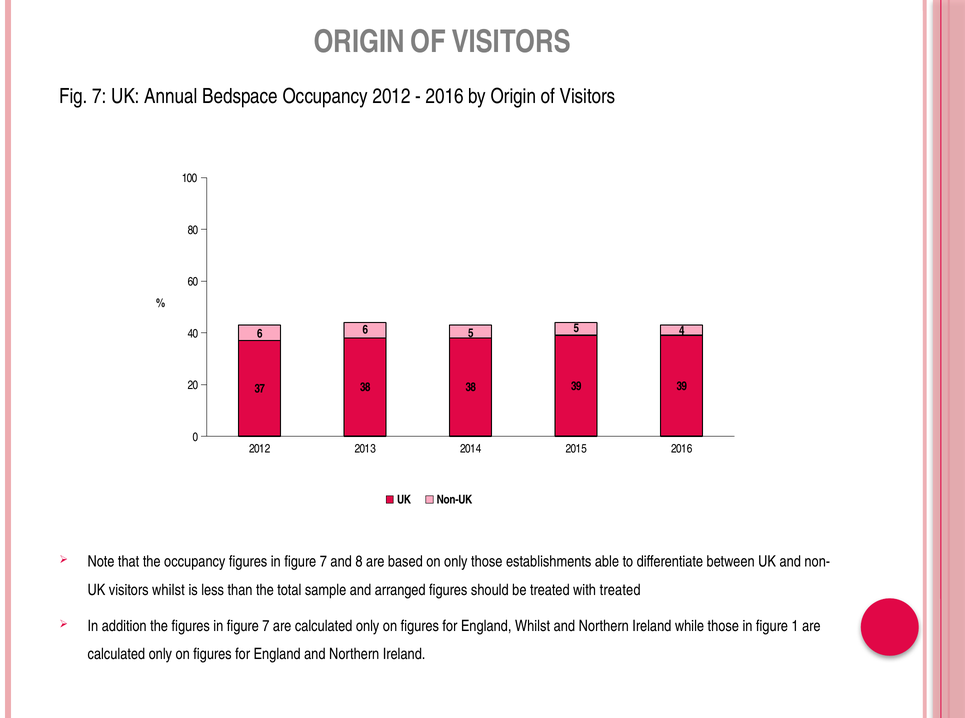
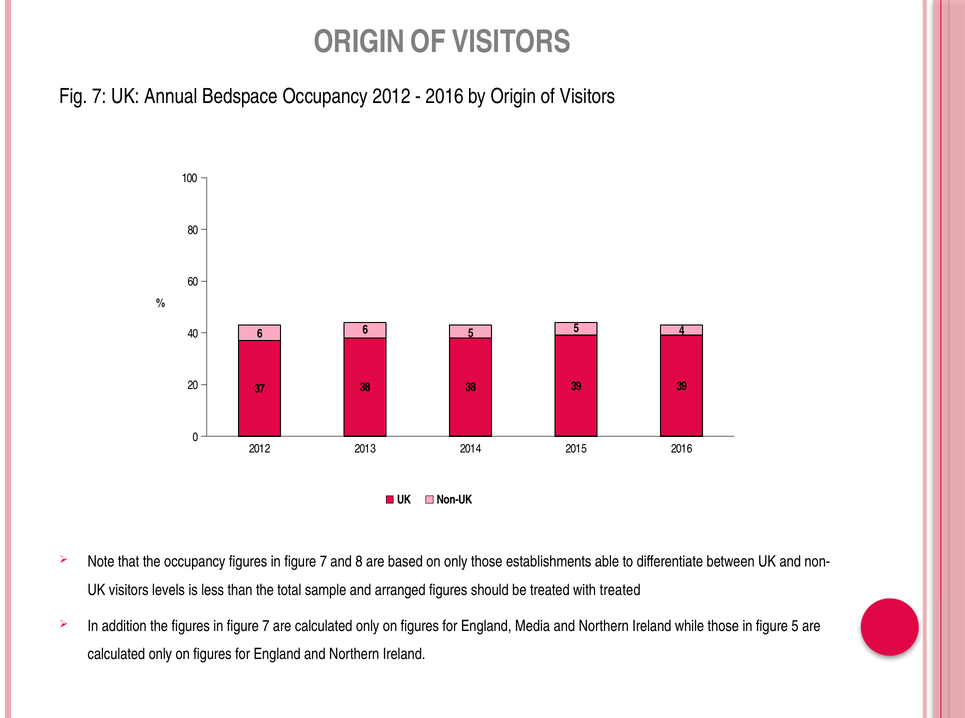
visitors whilst: whilst -> levels
England Whilst: Whilst -> Media
figure 1: 1 -> 5
